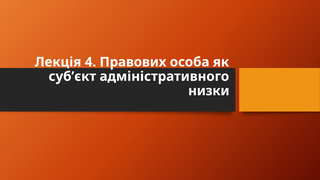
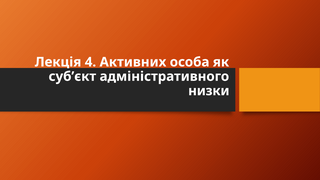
Правових: Правових -> Активних
